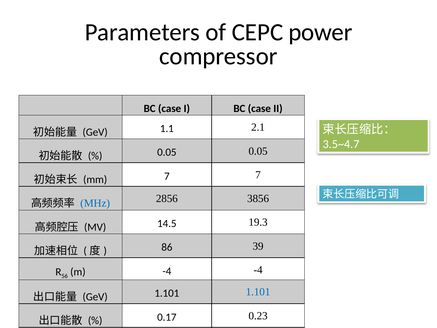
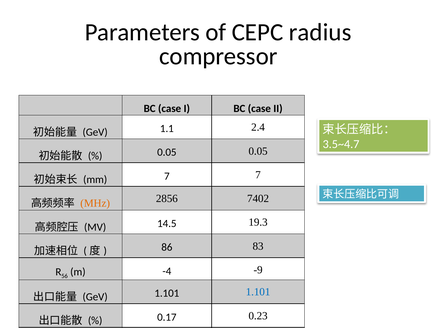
power: power -> radius
2.1: 2.1 -> 2.4
MHz colour: blue -> orange
3856: 3856 -> 7402
39: 39 -> 83
-4 -4: -4 -> -9
